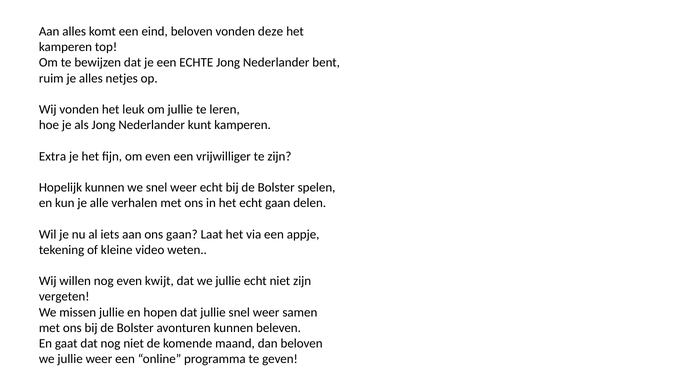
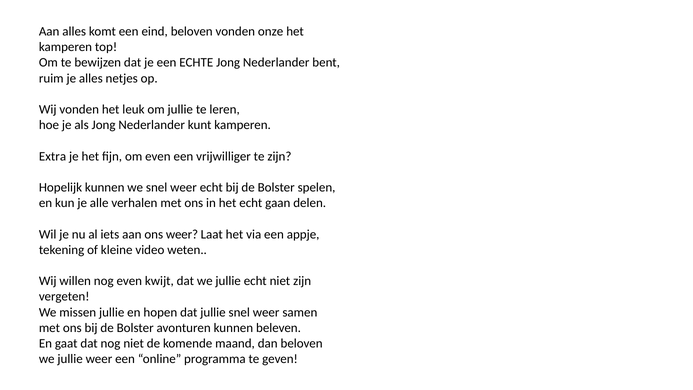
deze: deze -> onze
ons gaan: gaan -> weer
